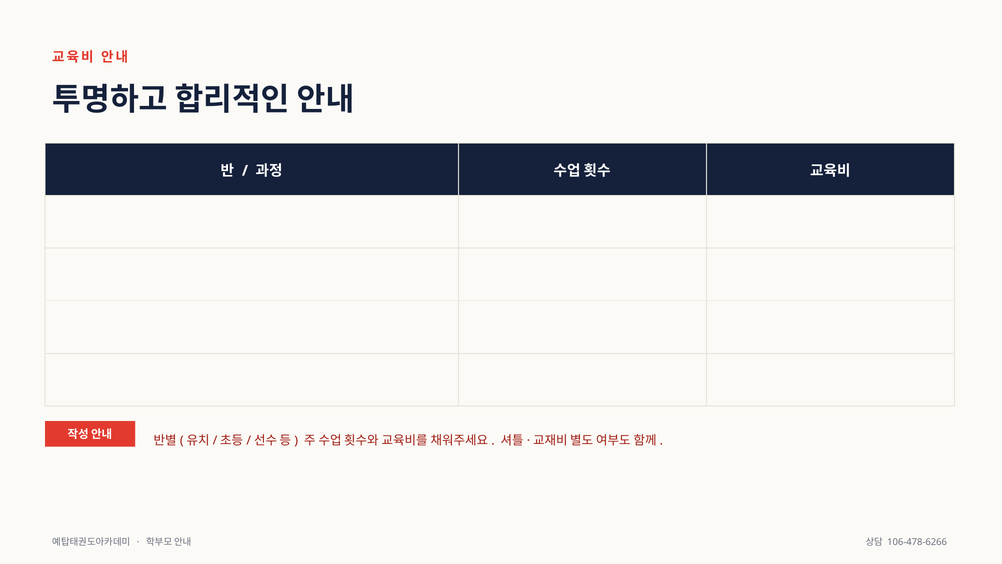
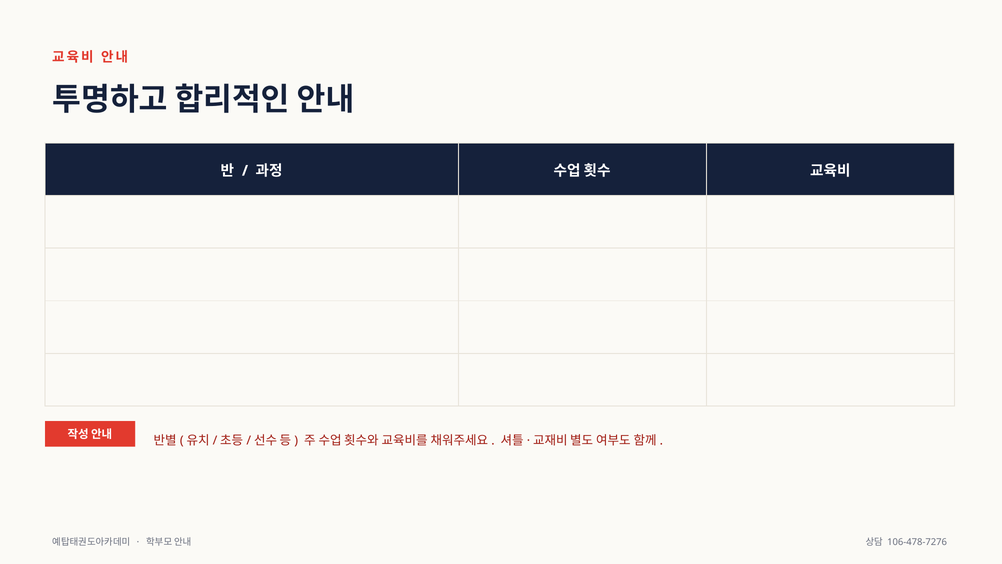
106-478-6266: 106-478-6266 -> 106-478-7276
